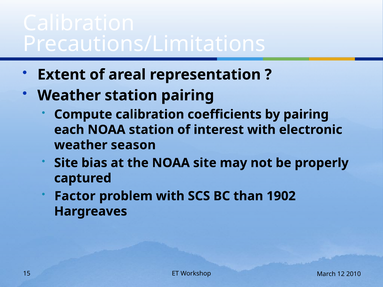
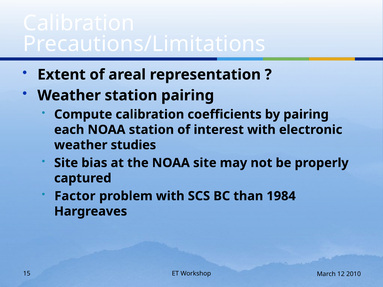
season: season -> studies
1902: 1902 -> 1984
